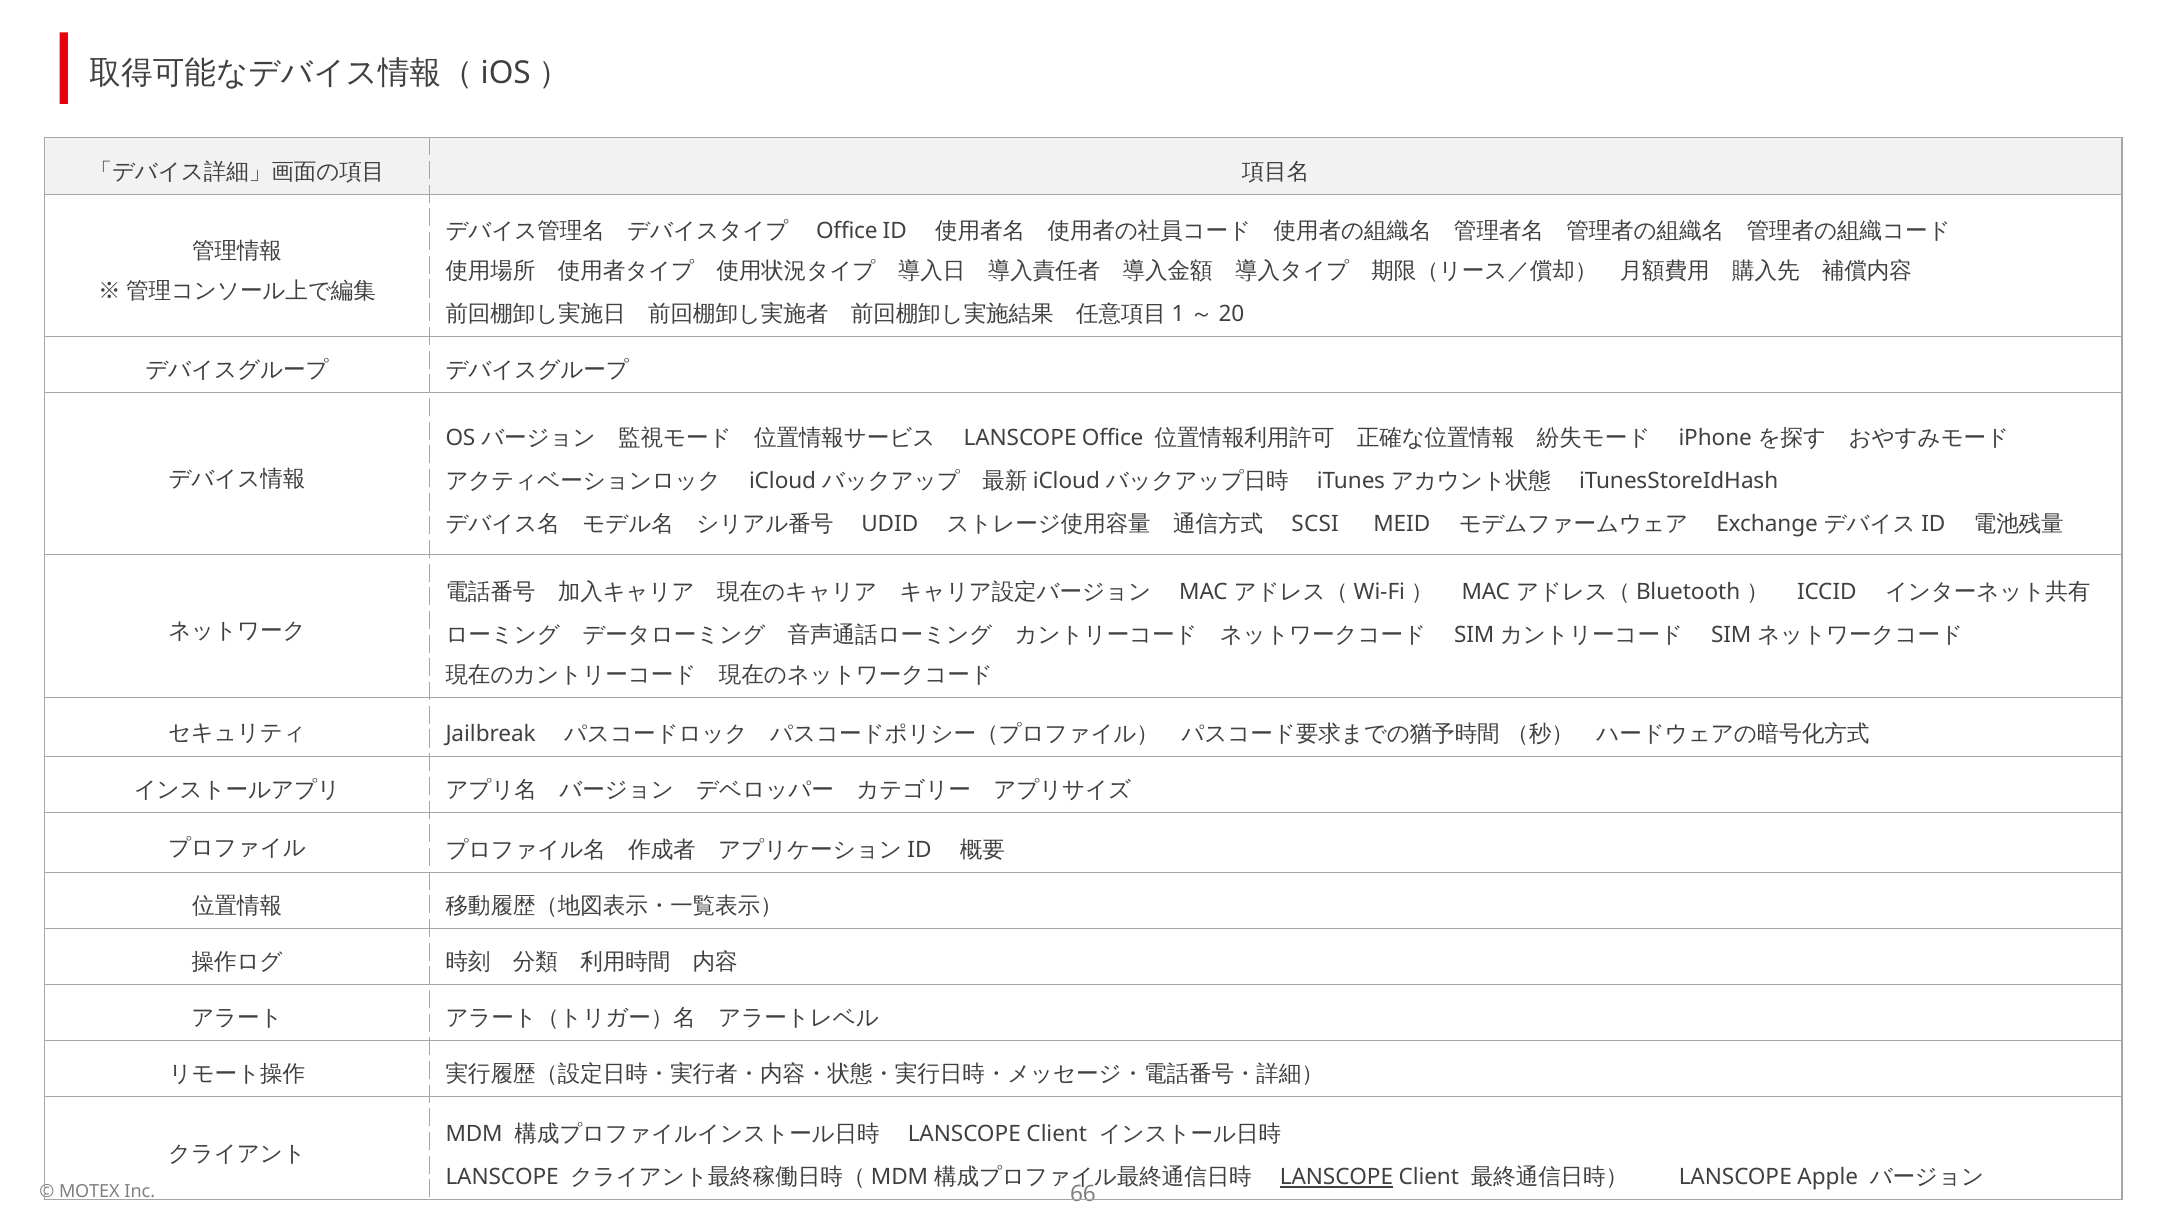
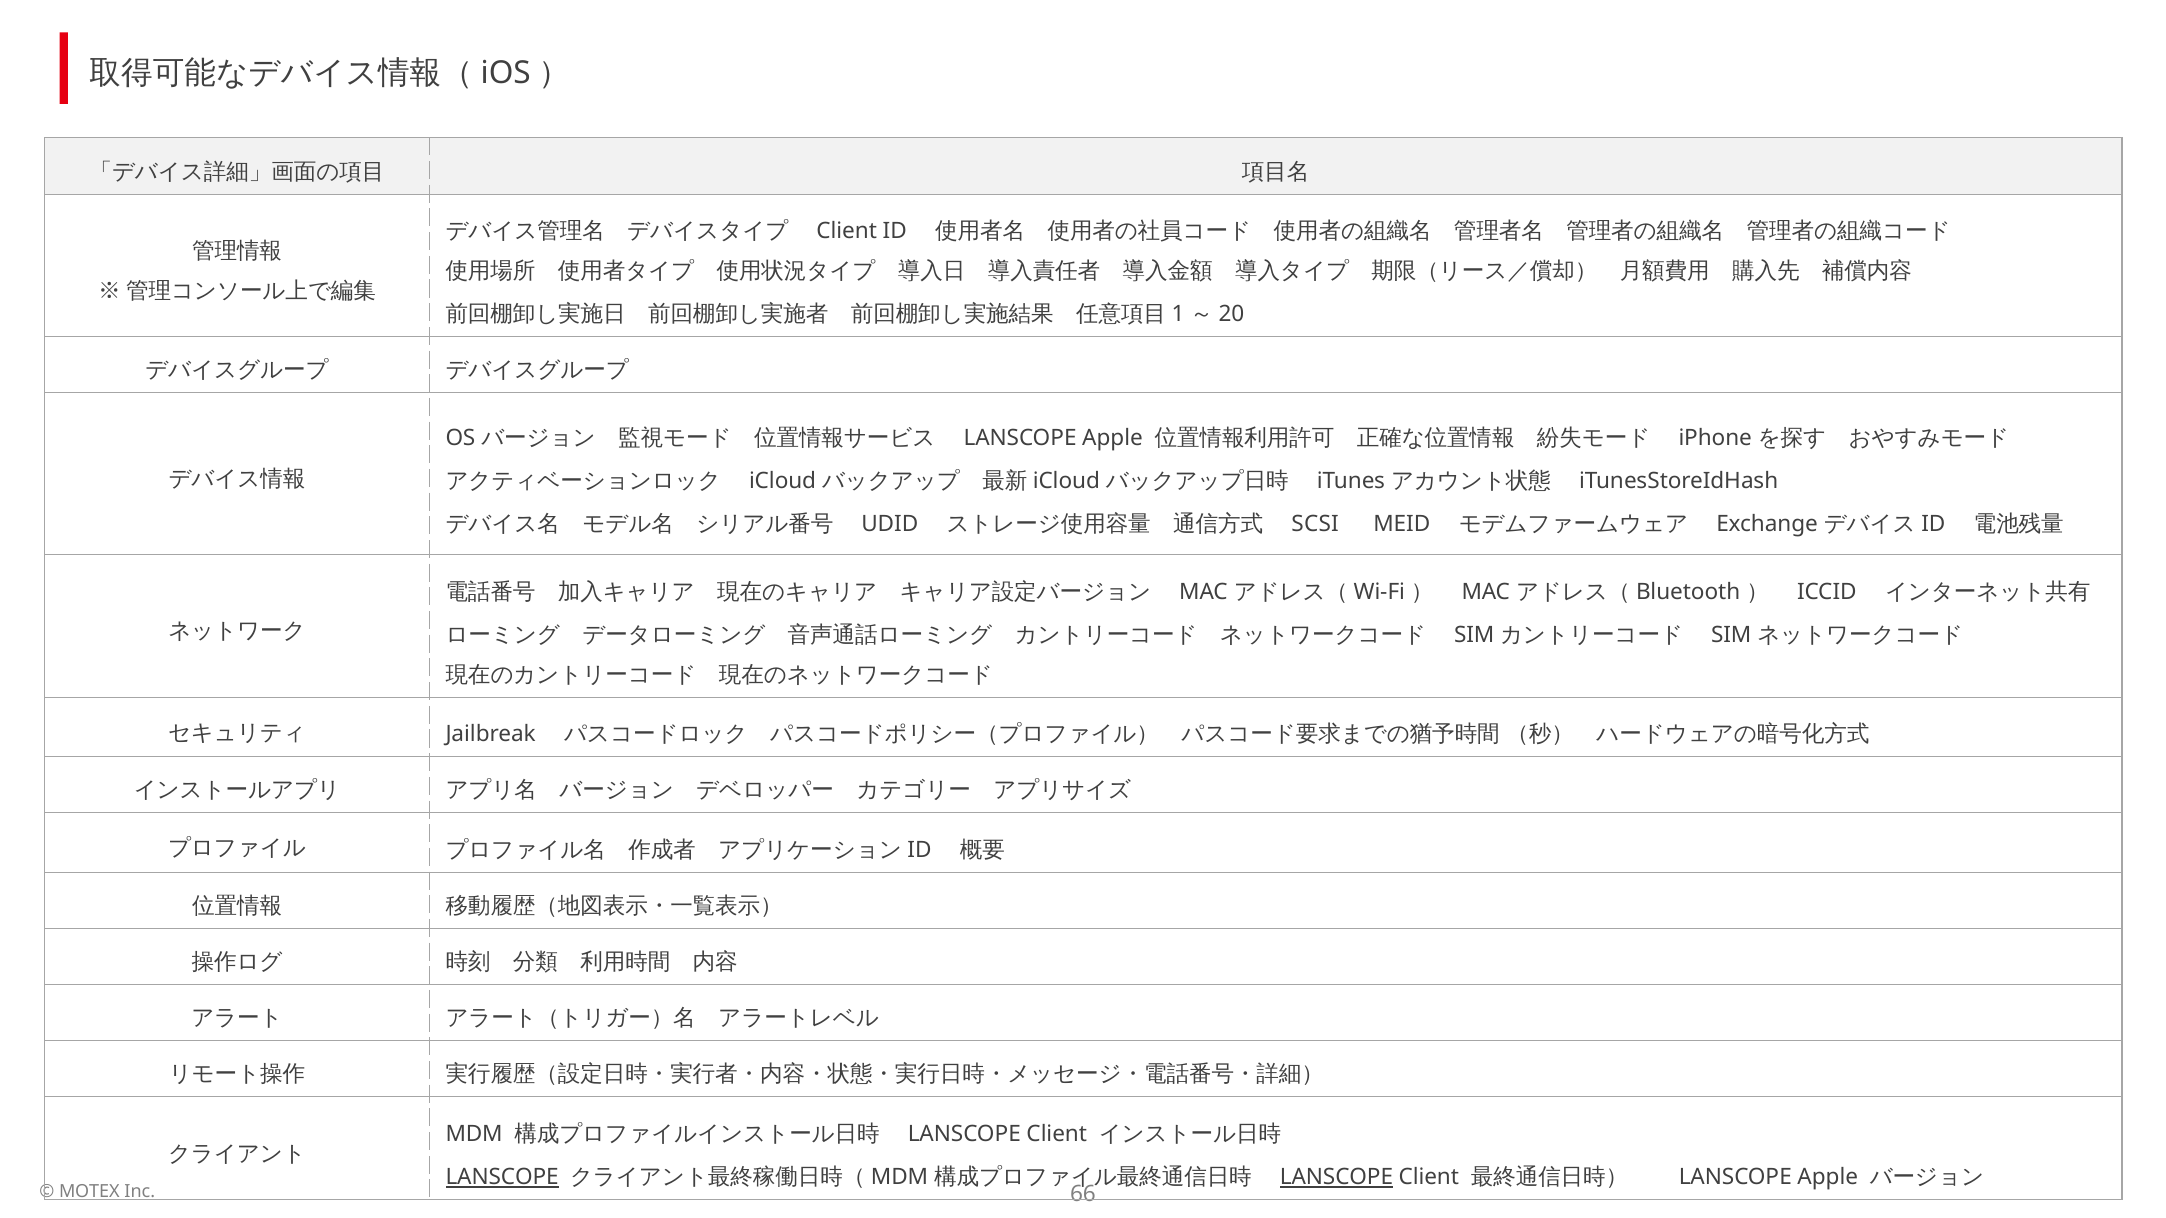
Office at (847, 231): Office -> Client
Office at (1113, 438): Office -> Apple
LANSCOPE at (502, 1178) underline: none -> present
